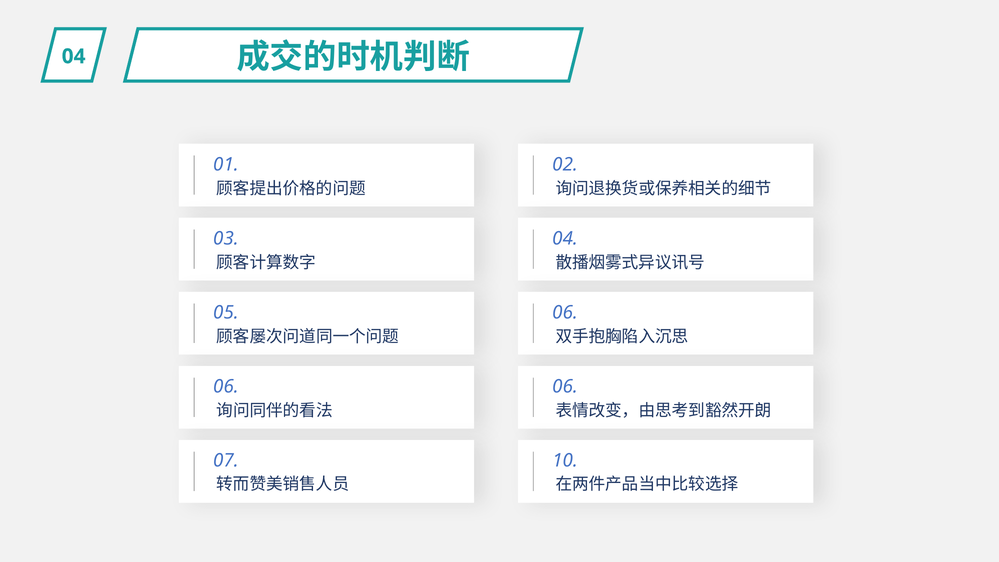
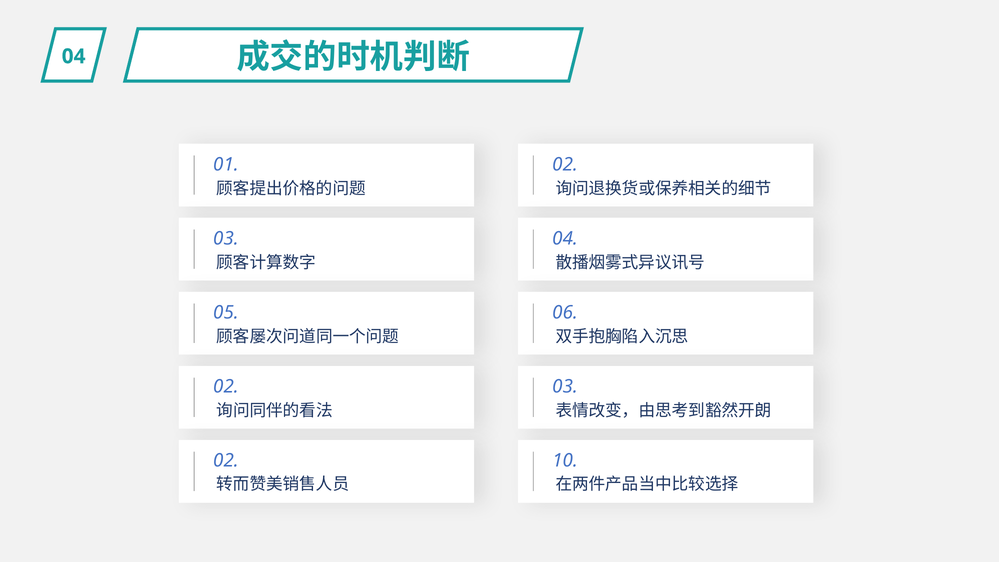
6 at (231, 387): 6 -> 2
6 at (570, 387): 6 -> 3
7 at (231, 461): 7 -> 2
